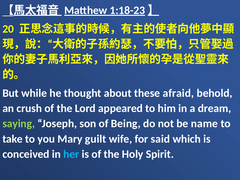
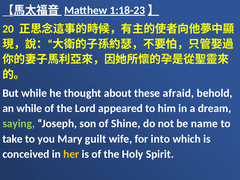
an crush: crush -> while
Being: Being -> Shine
said: said -> into
her colour: light blue -> yellow
